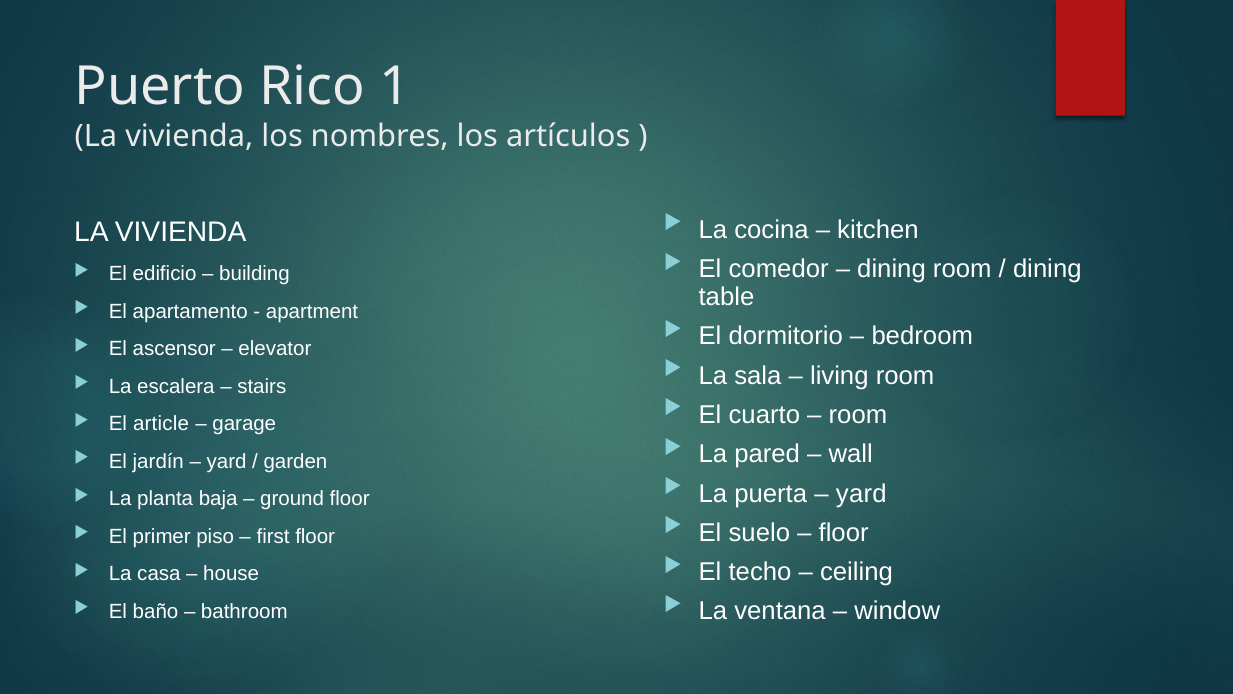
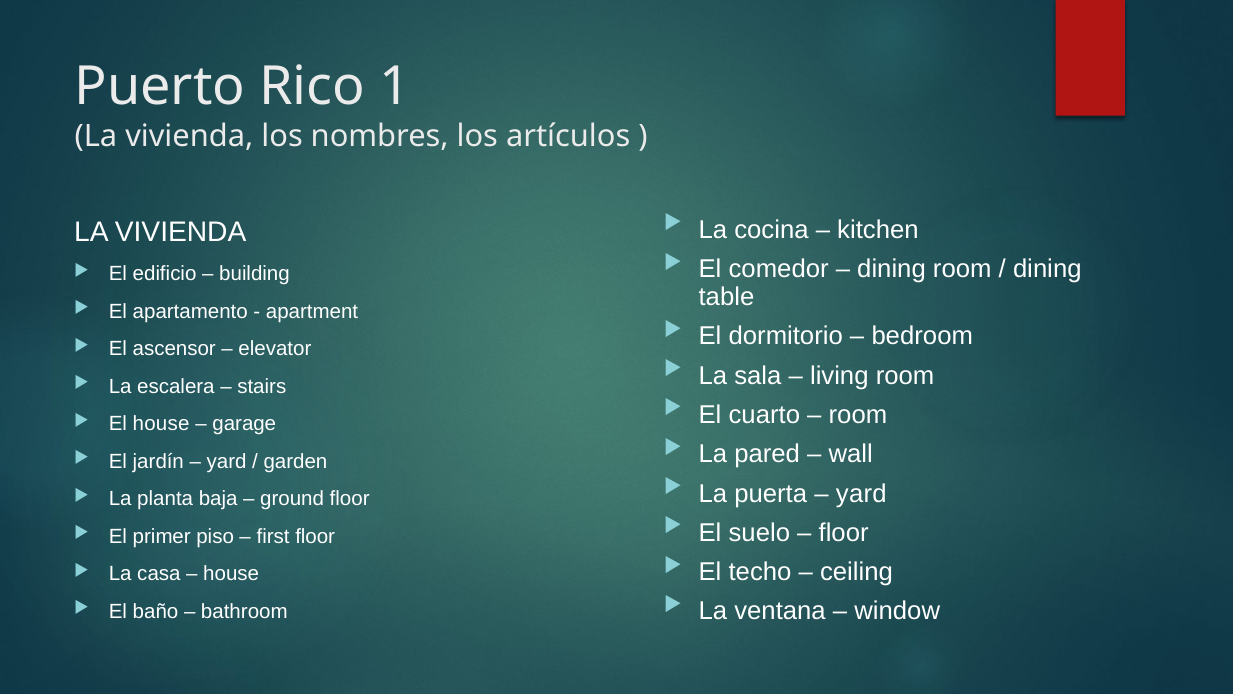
El article: article -> house
